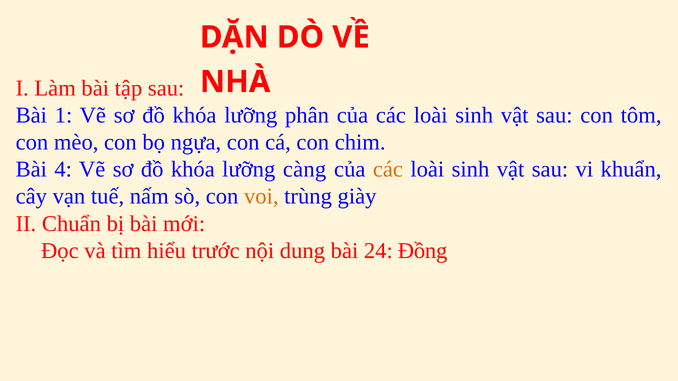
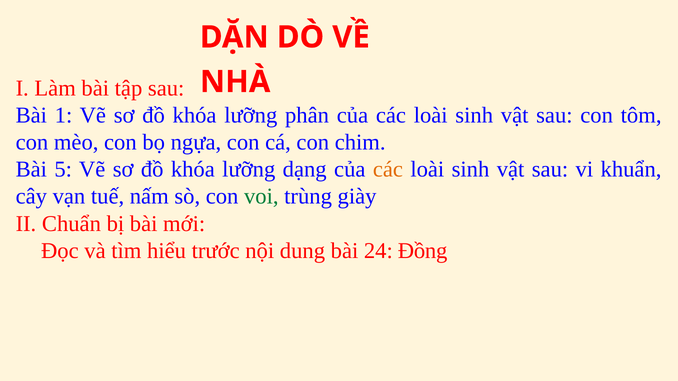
4: 4 -> 5
càng: càng -> dạng
voi colour: orange -> green
